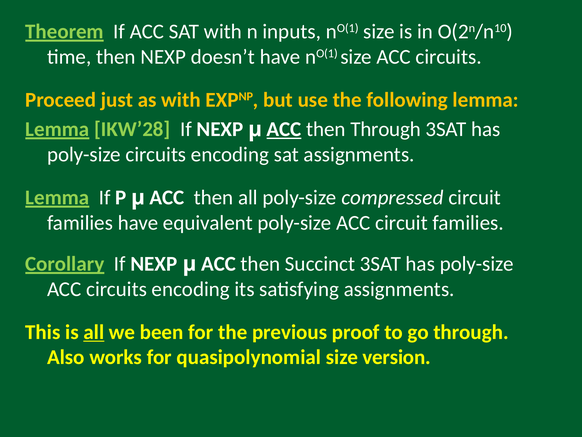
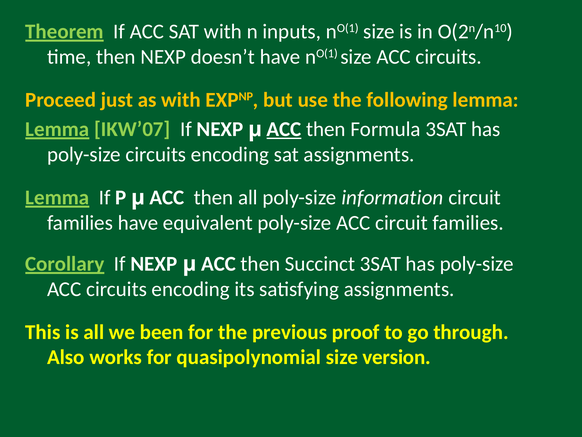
IKW’28: IKW’28 -> IKW’07
then Through: Through -> Formula
compressed: compressed -> information
all at (94, 332) underline: present -> none
